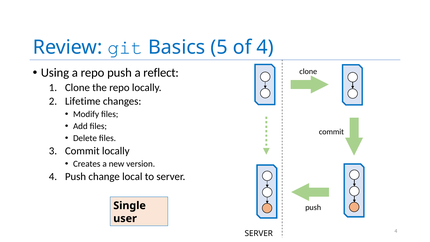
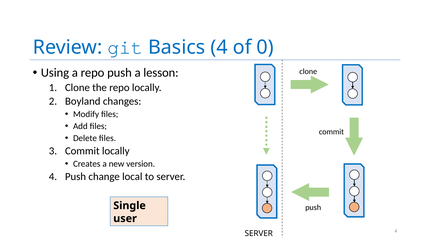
Basics 5: 5 -> 4
of 4: 4 -> 0
reflect: reflect -> lesson
Lifetime: Lifetime -> Boyland
